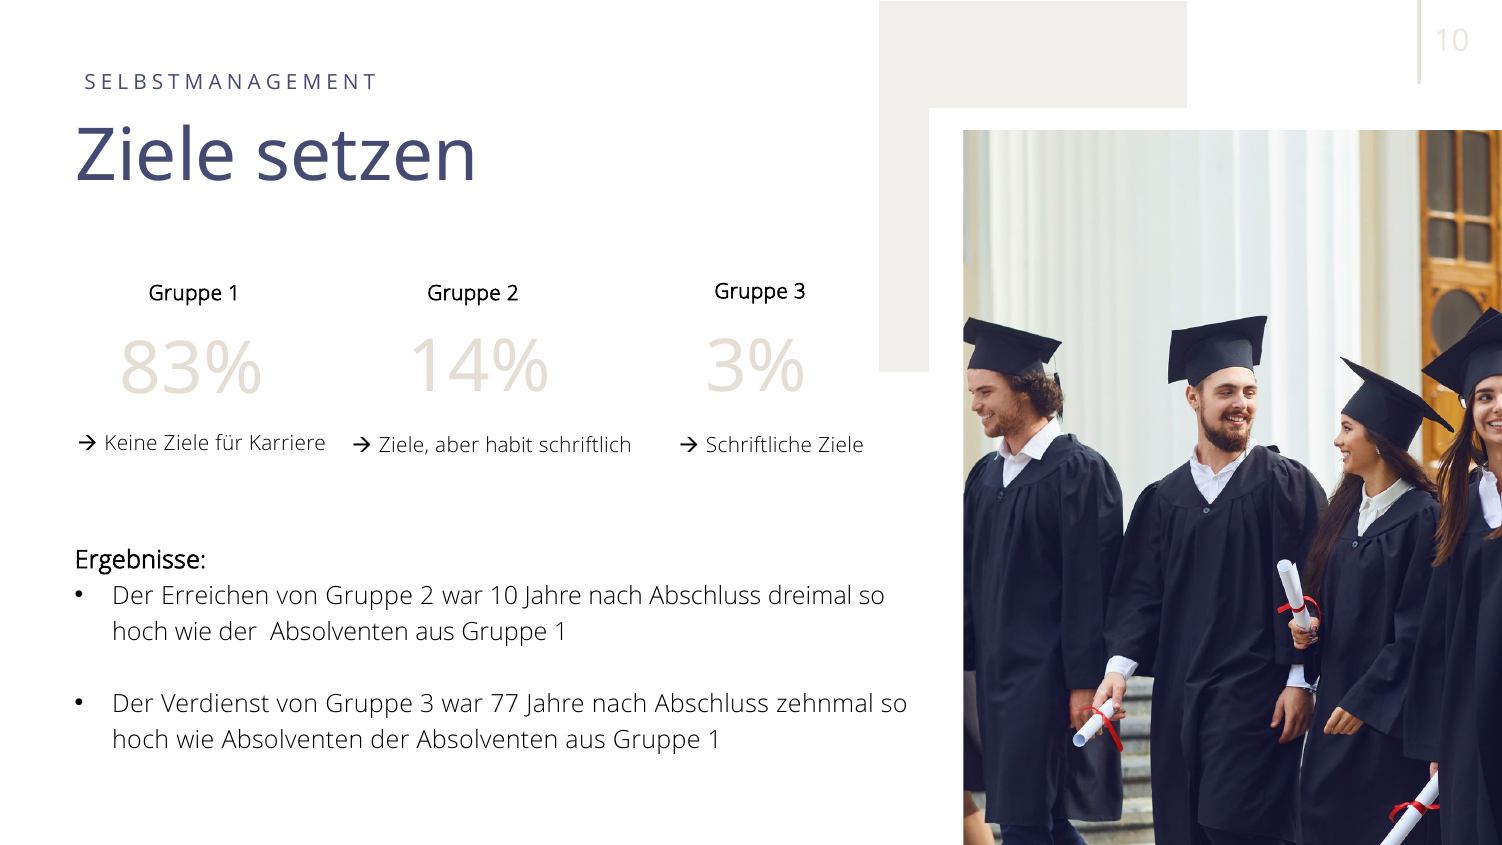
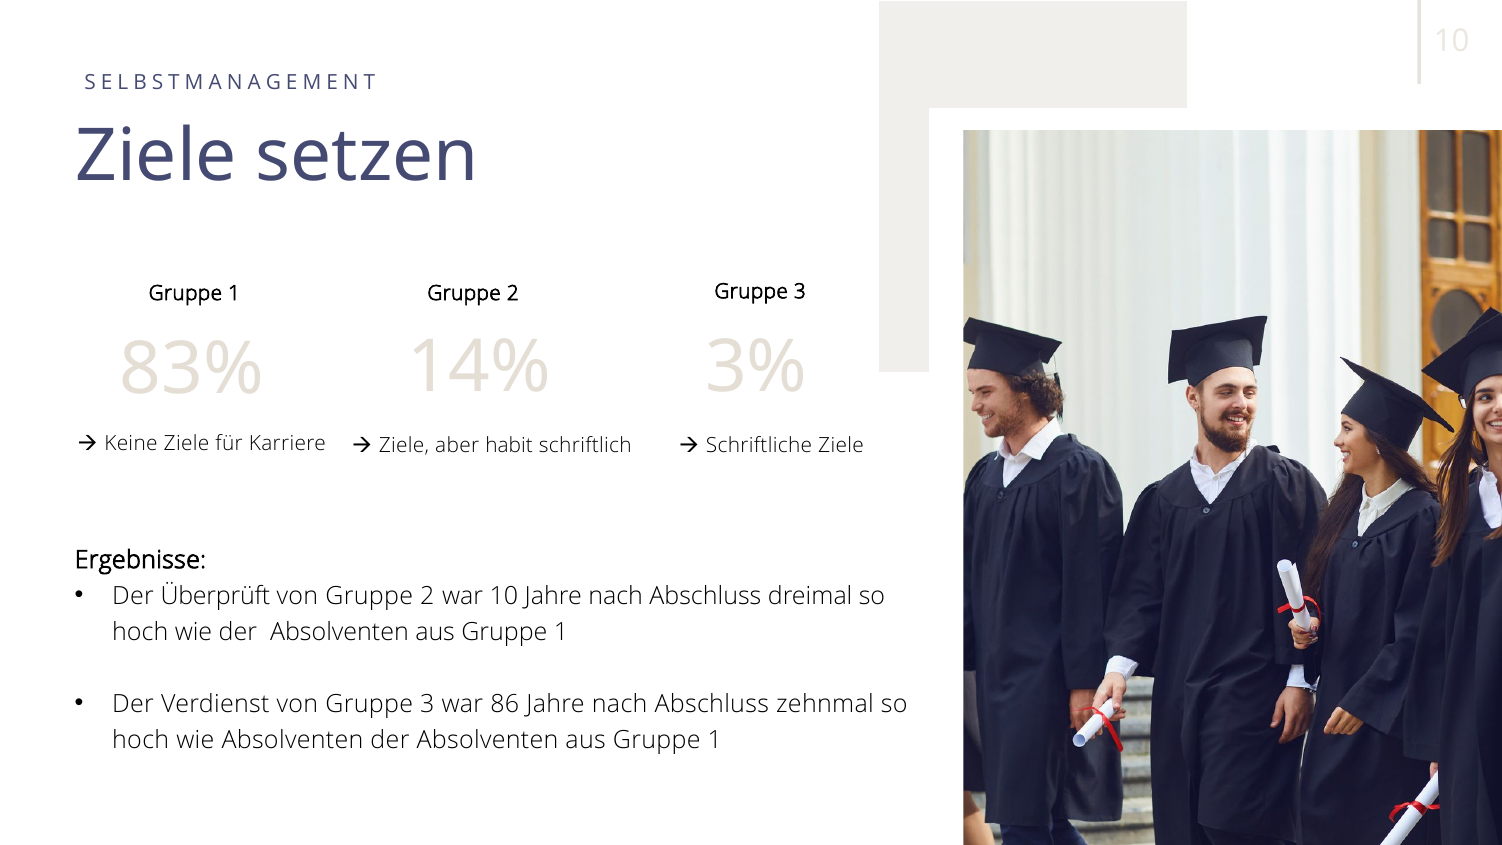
Erreichen: Erreichen -> Überprüft
77: 77 -> 86
